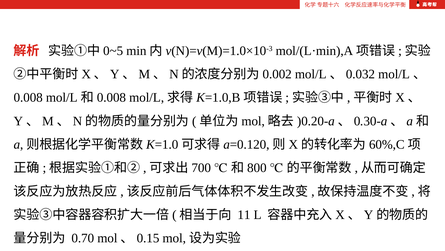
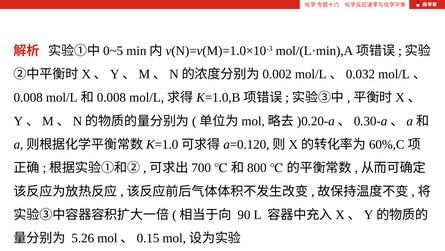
11: 11 -> 90
0.70: 0.70 -> 5.26
